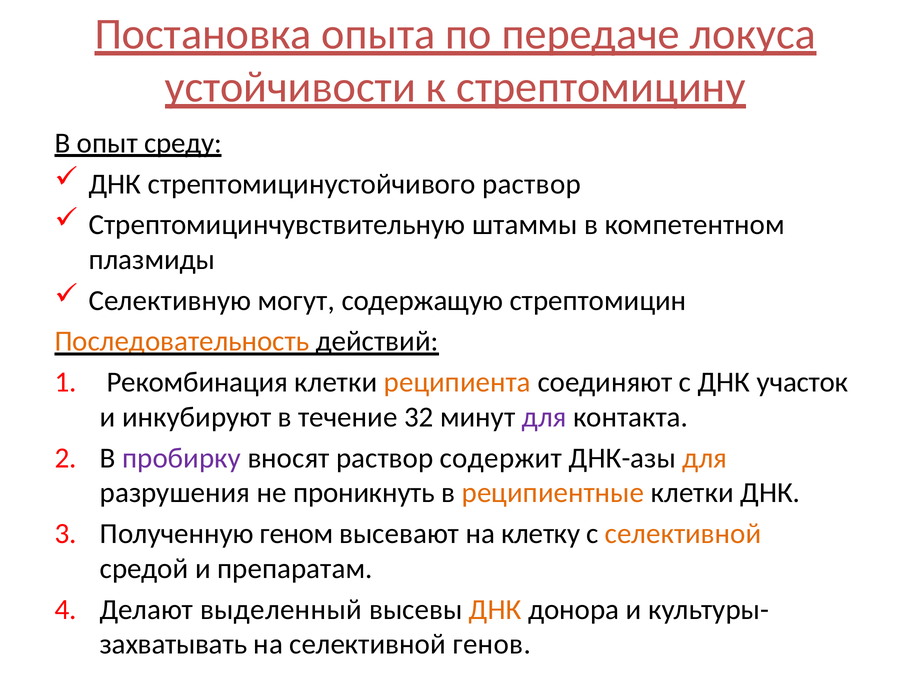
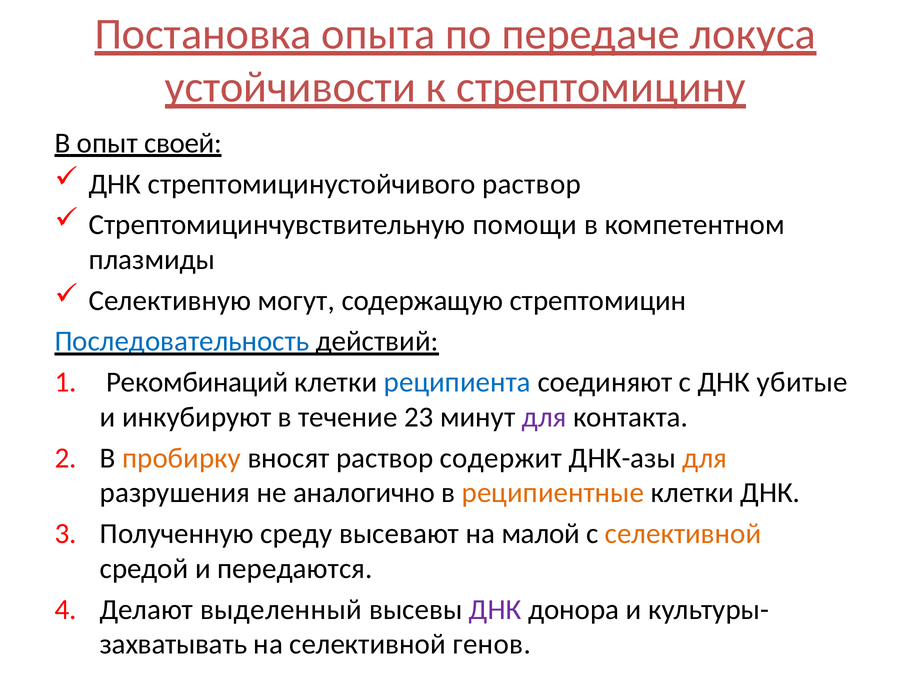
среду: среду -> своей
штаммы: штаммы -> помощи
Последовательность colour: orange -> blue
Рекомбинация: Рекомбинация -> Рекомбинаций
реципиента colour: orange -> blue
участок: участок -> убитые
32: 32 -> 23
пробирку colour: purple -> orange
проникнуть: проникнуть -> аналогично
геном: геном -> среду
клетку: клетку -> малой
препаратам: препаратам -> передаются
ДНК at (495, 609) colour: orange -> purple
